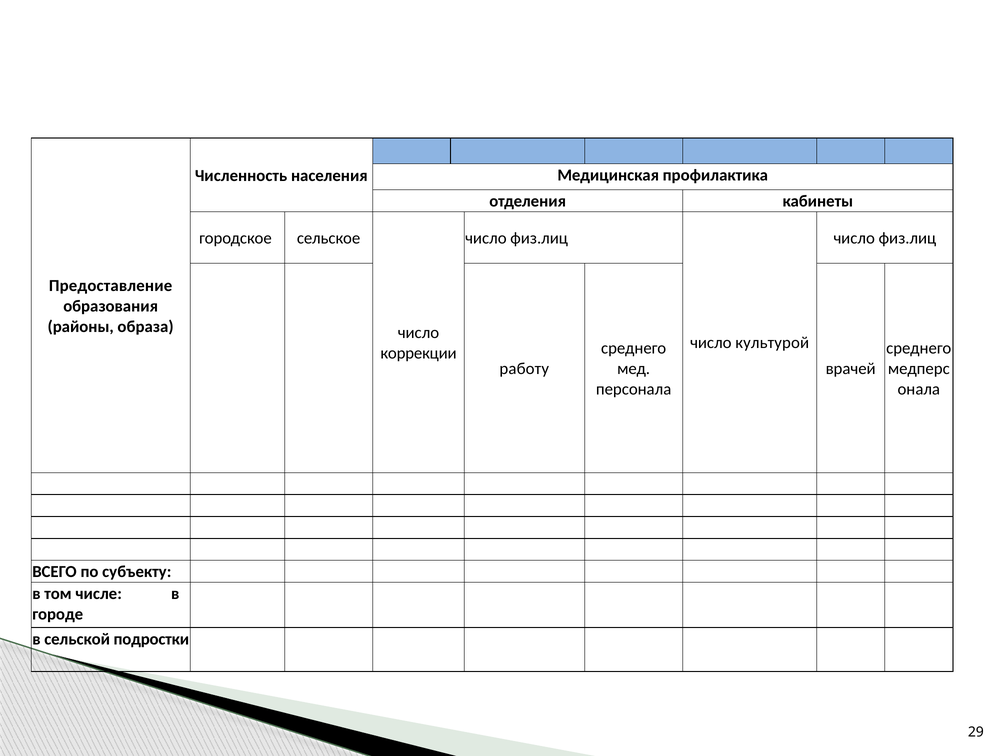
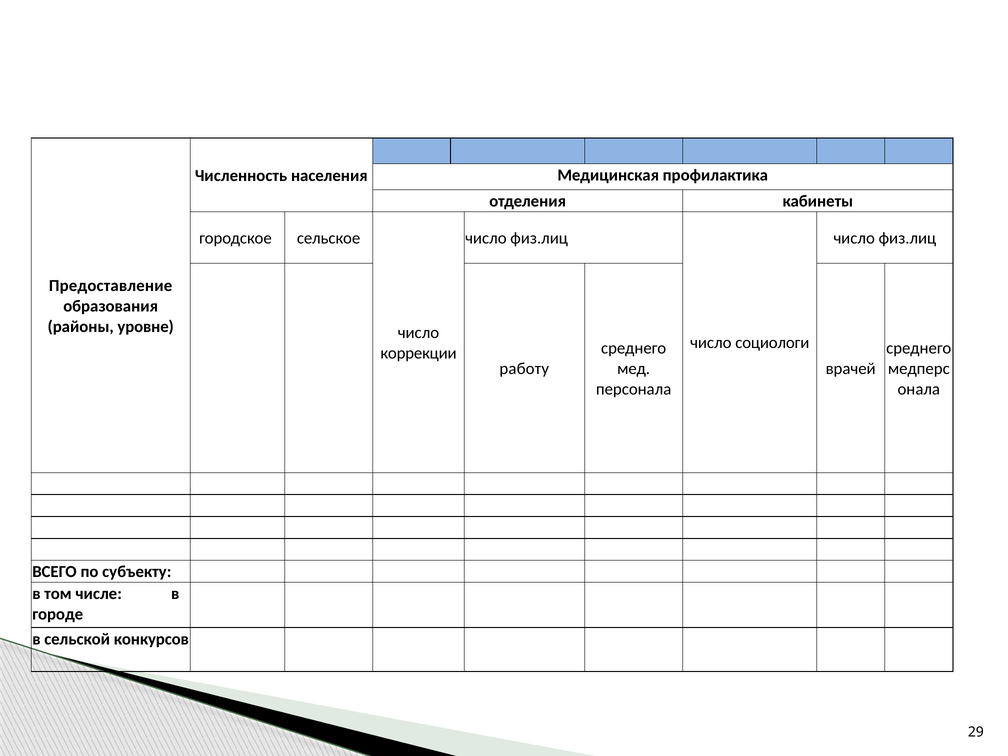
образа: образа -> уровне
культурой: культурой -> социологи
подростки: подростки -> конкурсов
